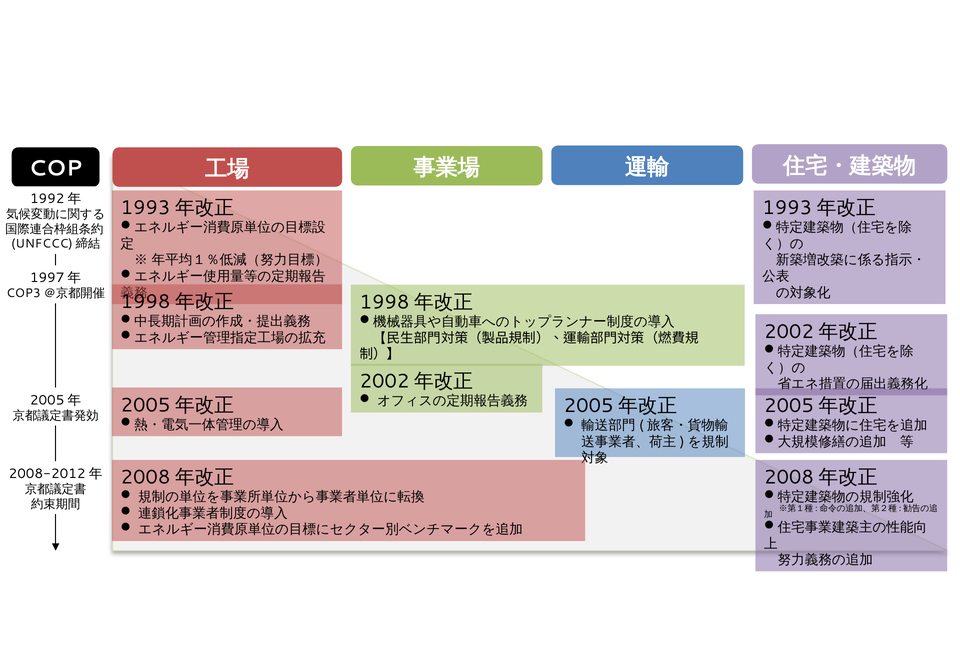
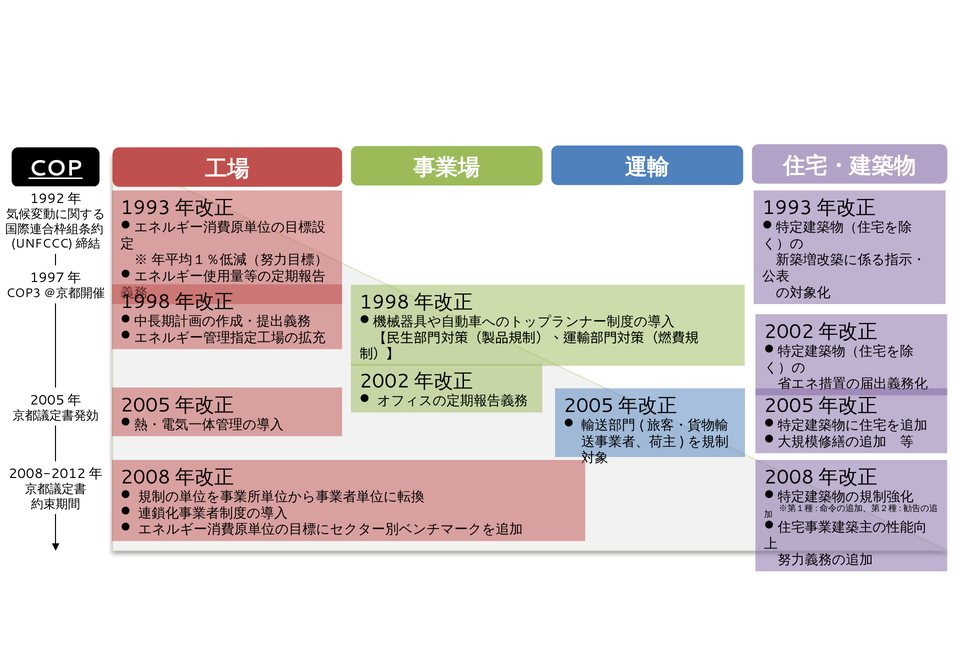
COP underline: none -> present
